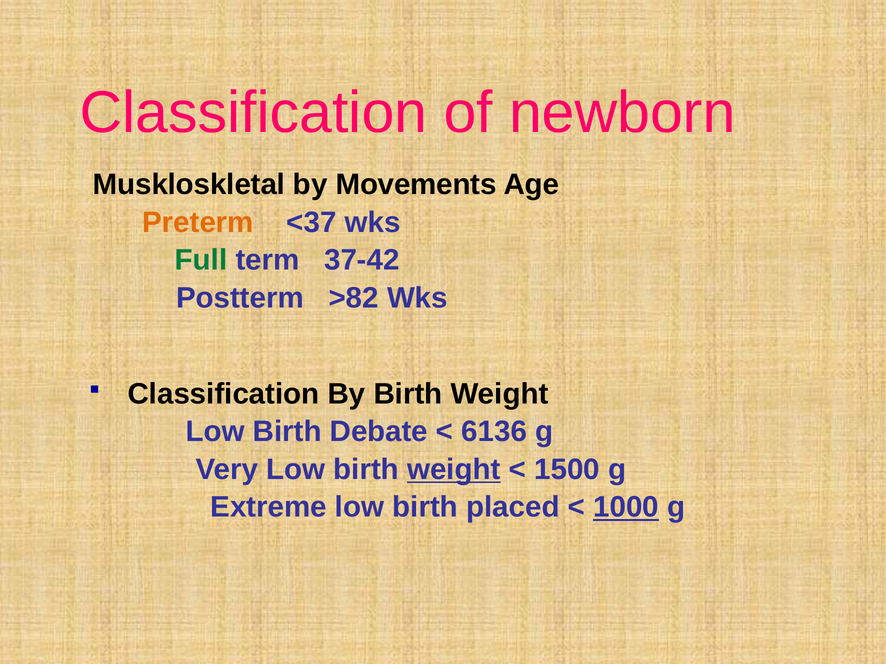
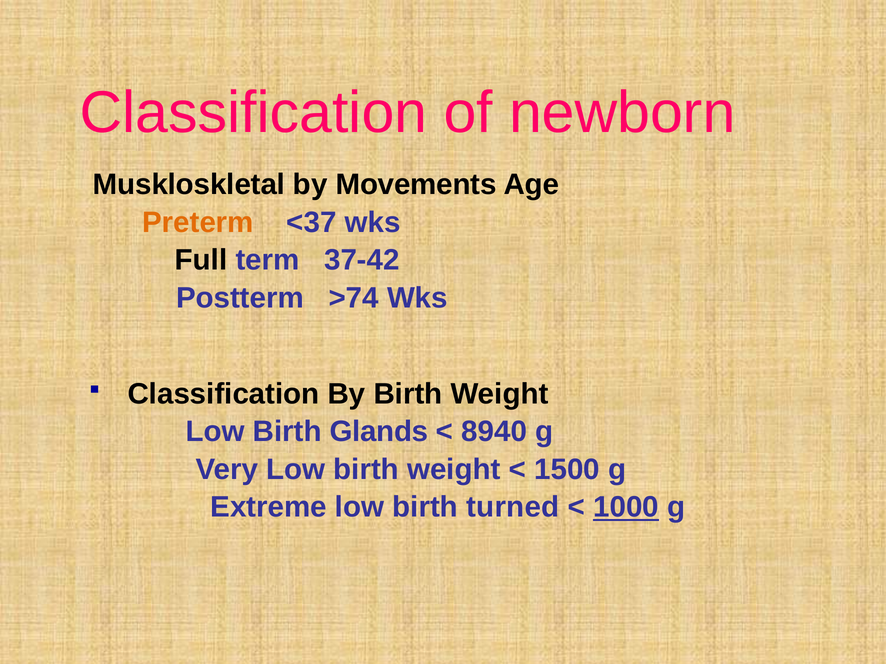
Full colour: green -> black
>82: >82 -> >74
Debate: Debate -> Glands
6136: 6136 -> 8940
weight at (454, 470) underline: present -> none
placed: placed -> turned
